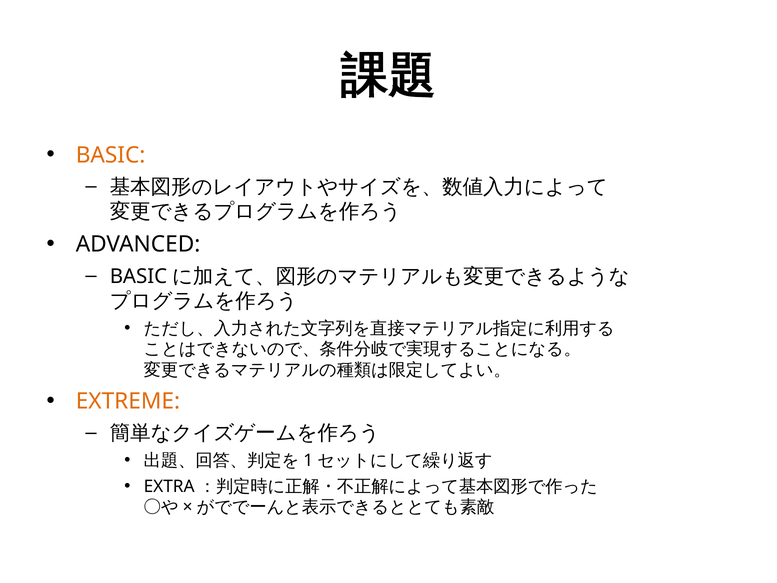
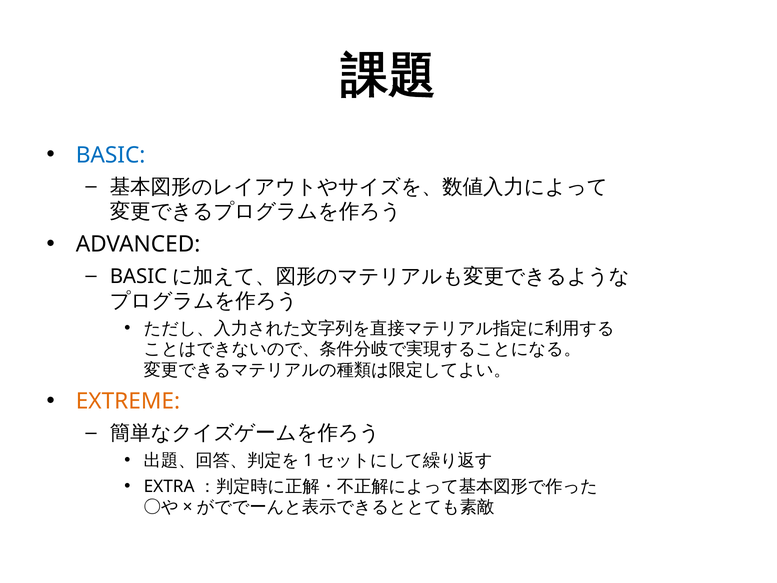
BASIC colour: orange -> blue
